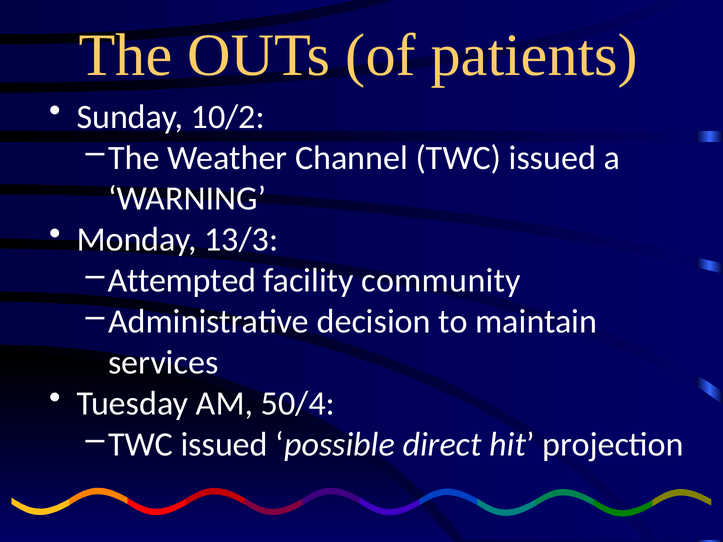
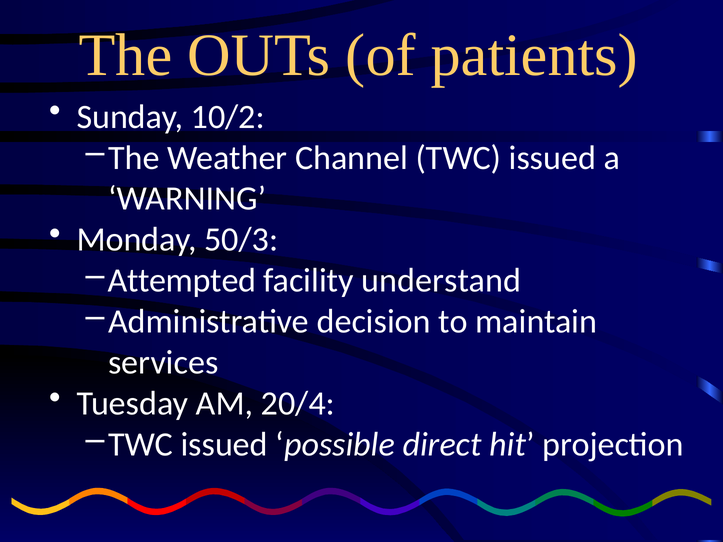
13/3: 13/3 -> 50/3
community: community -> understand
50/4: 50/4 -> 20/4
